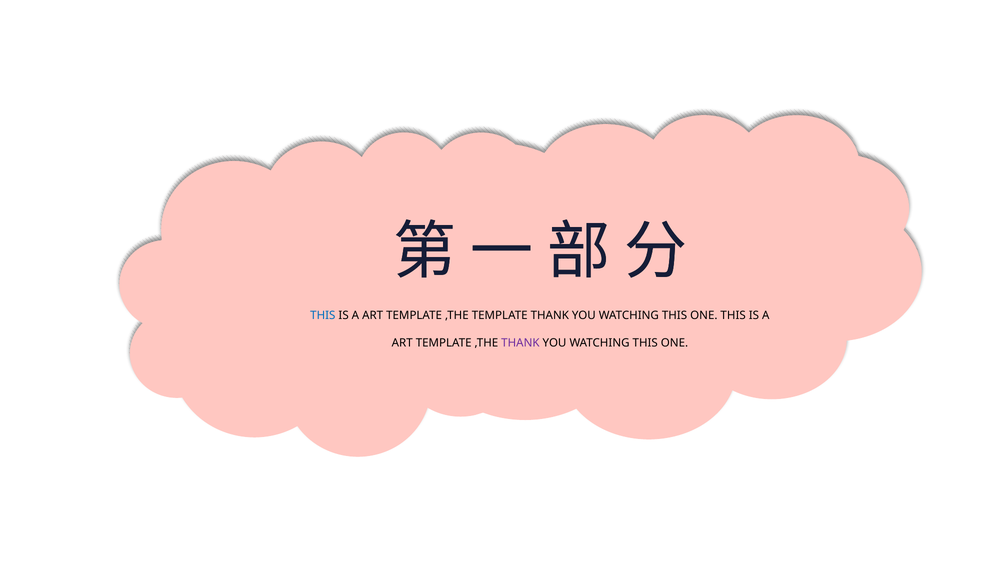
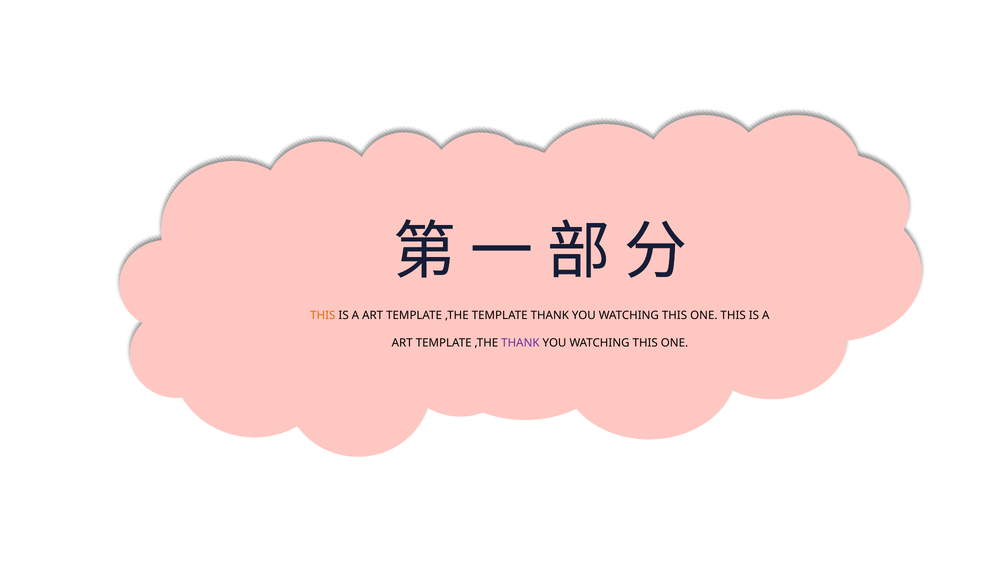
THIS at (323, 316) colour: blue -> orange
